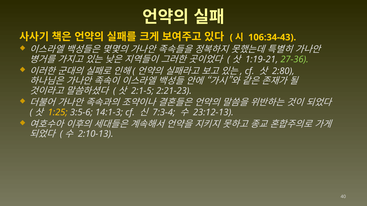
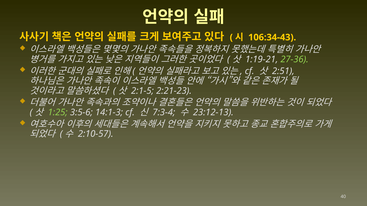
2:80: 2:80 -> 2:51
1:25 colour: yellow -> light green
2:10-13: 2:10-13 -> 2:10-57
